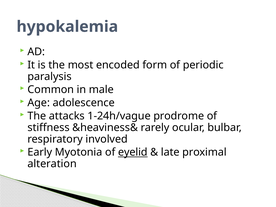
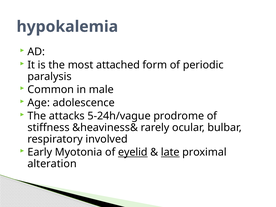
encoded: encoded -> attached
1-24h/vague: 1-24h/vague -> 5-24h/vague
late underline: none -> present
